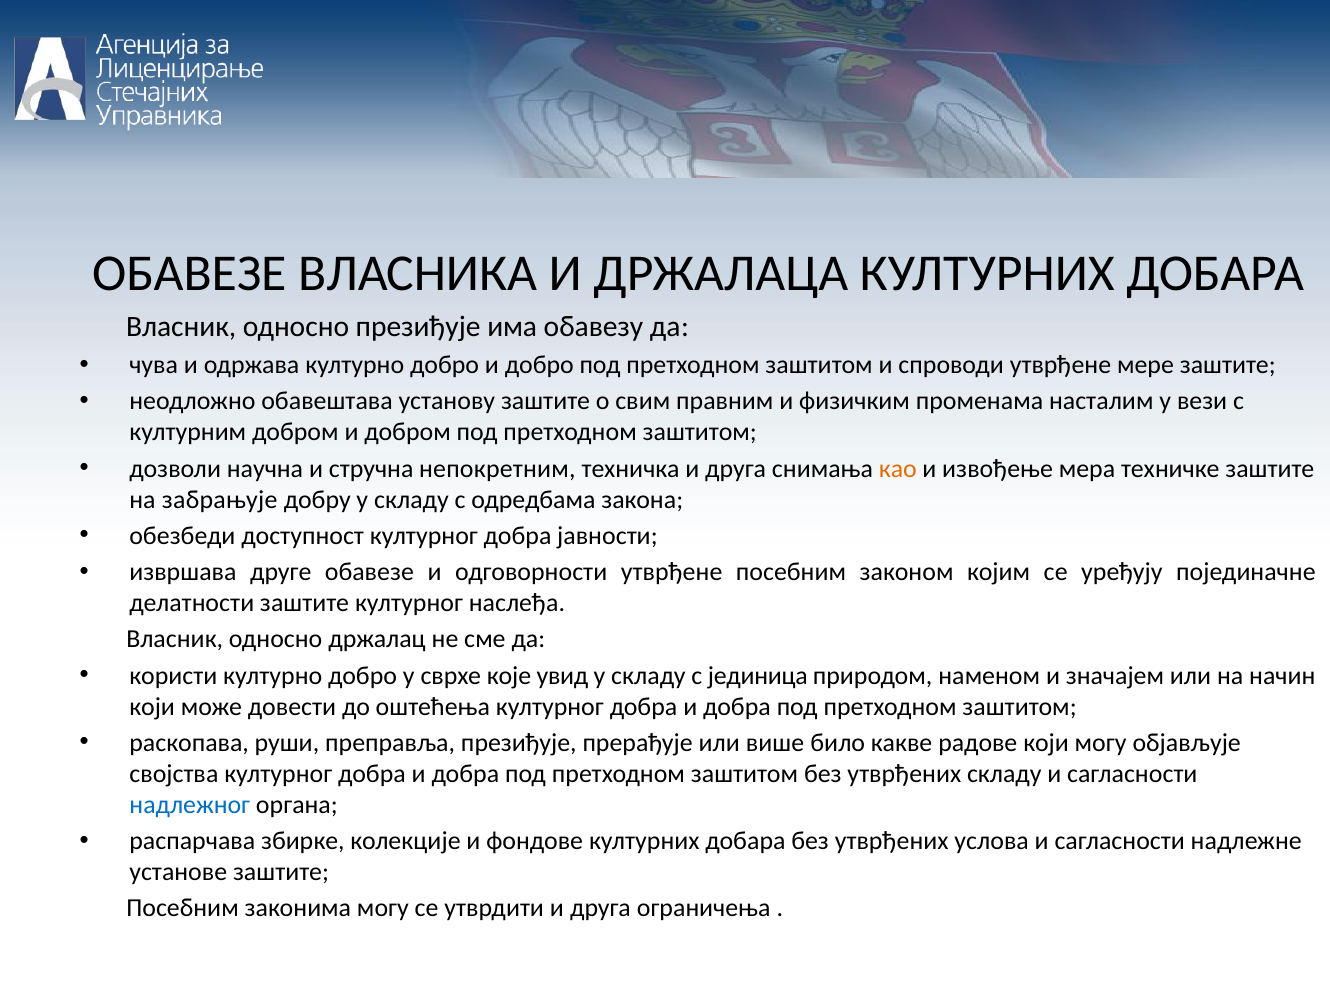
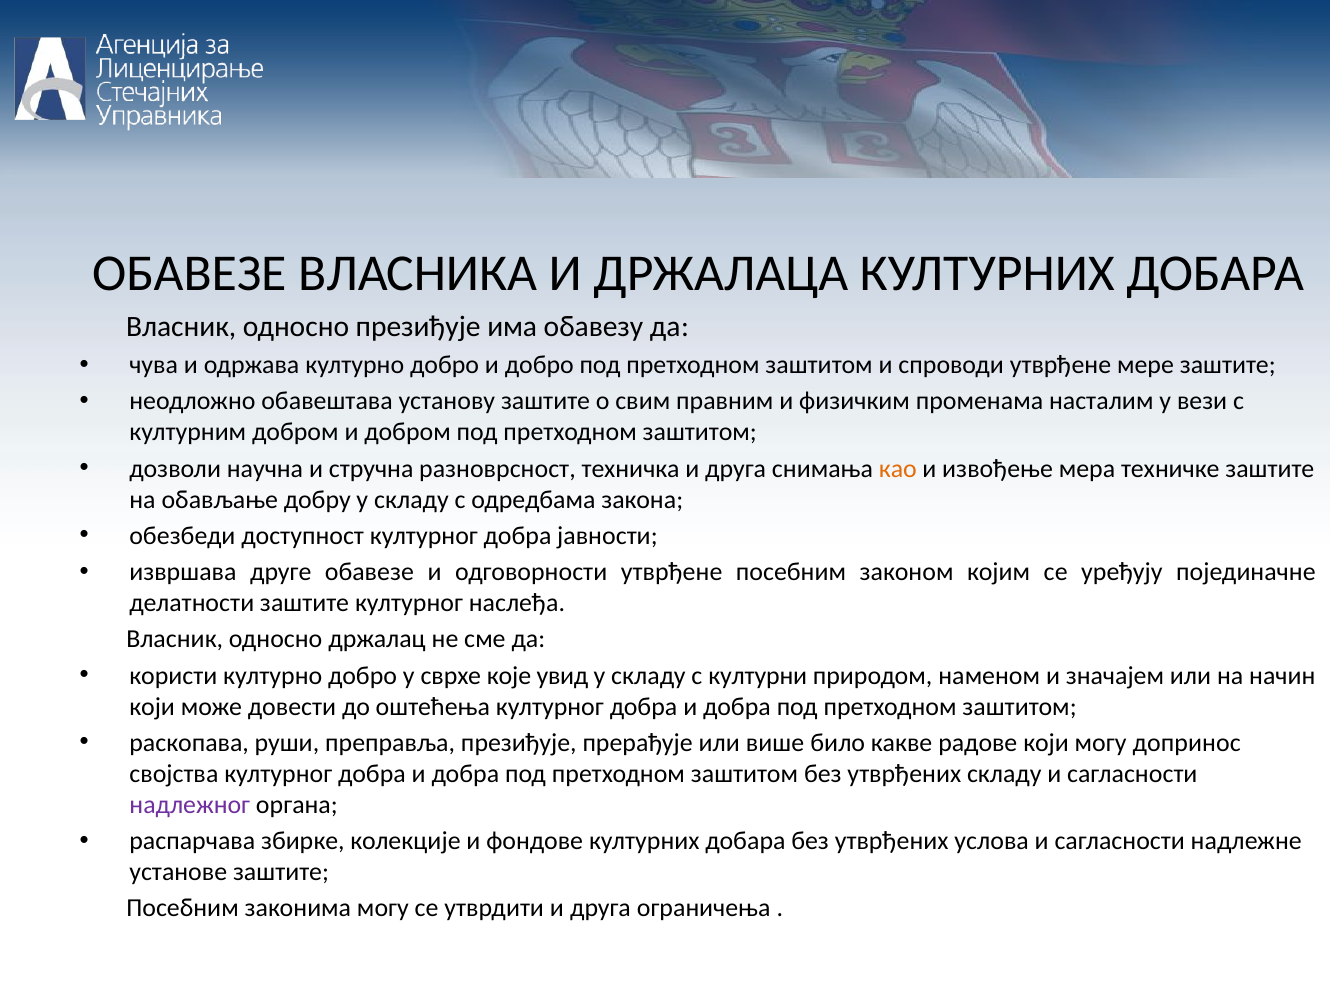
непокретним: непокретним -> разноврсност
забрањује: забрањује -> обављање
јединица: јединица -> културни
објављује: објављује -> допринос
надлежног colour: blue -> purple
